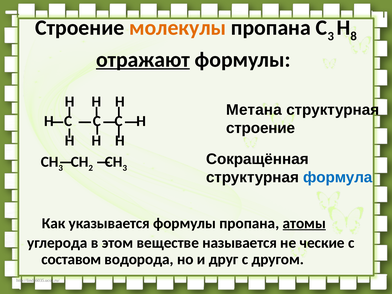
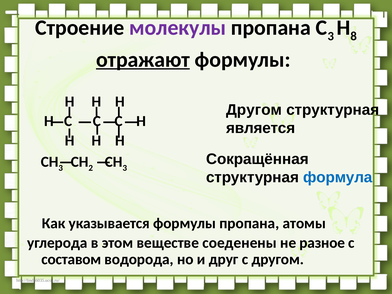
молекулы colour: orange -> purple
Метана at (254, 110): Метана -> Другом
строение at (261, 128): строение -> является
атомы underline: present -> none
называется: называется -> соеденены
ческие: ческие -> разное
